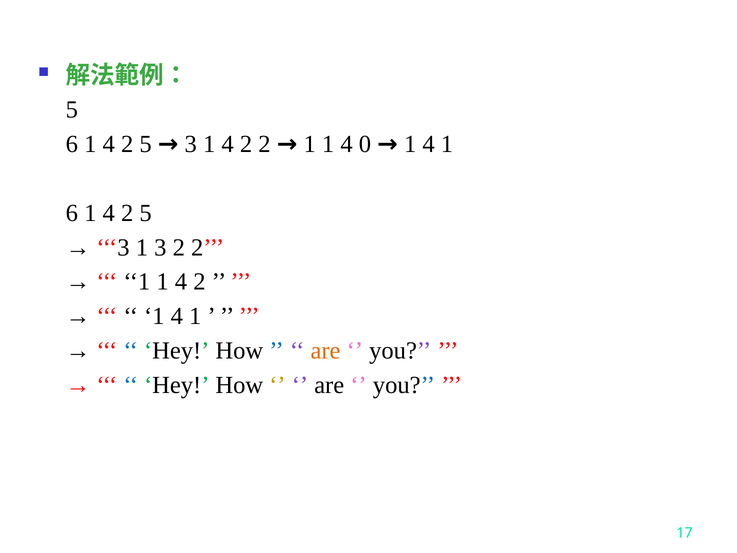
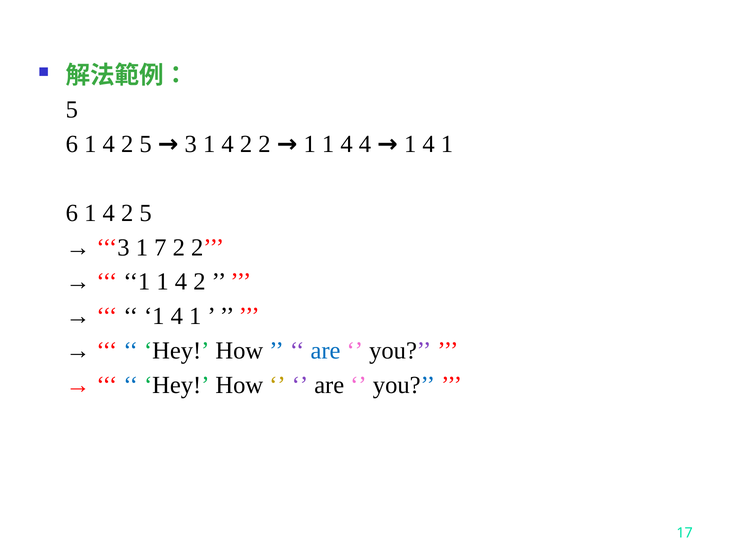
4 0: 0 -> 4
1 3: 3 -> 7
are at (326, 350) colour: orange -> blue
